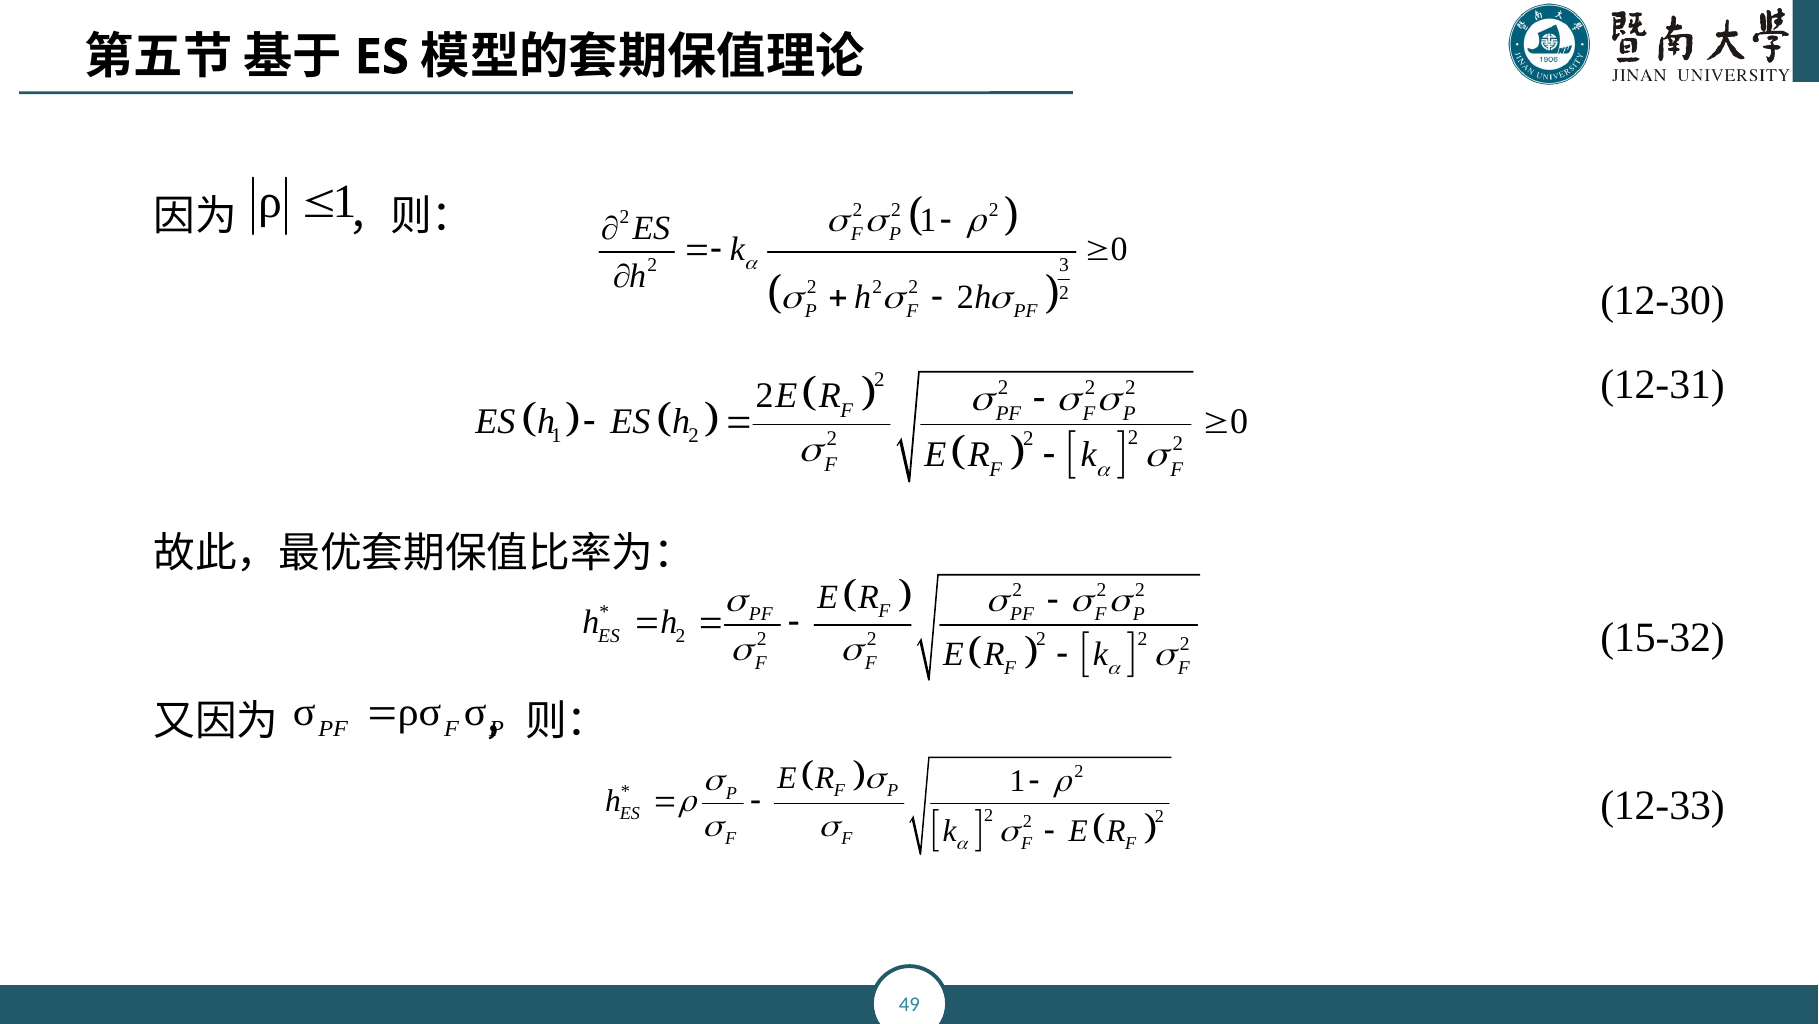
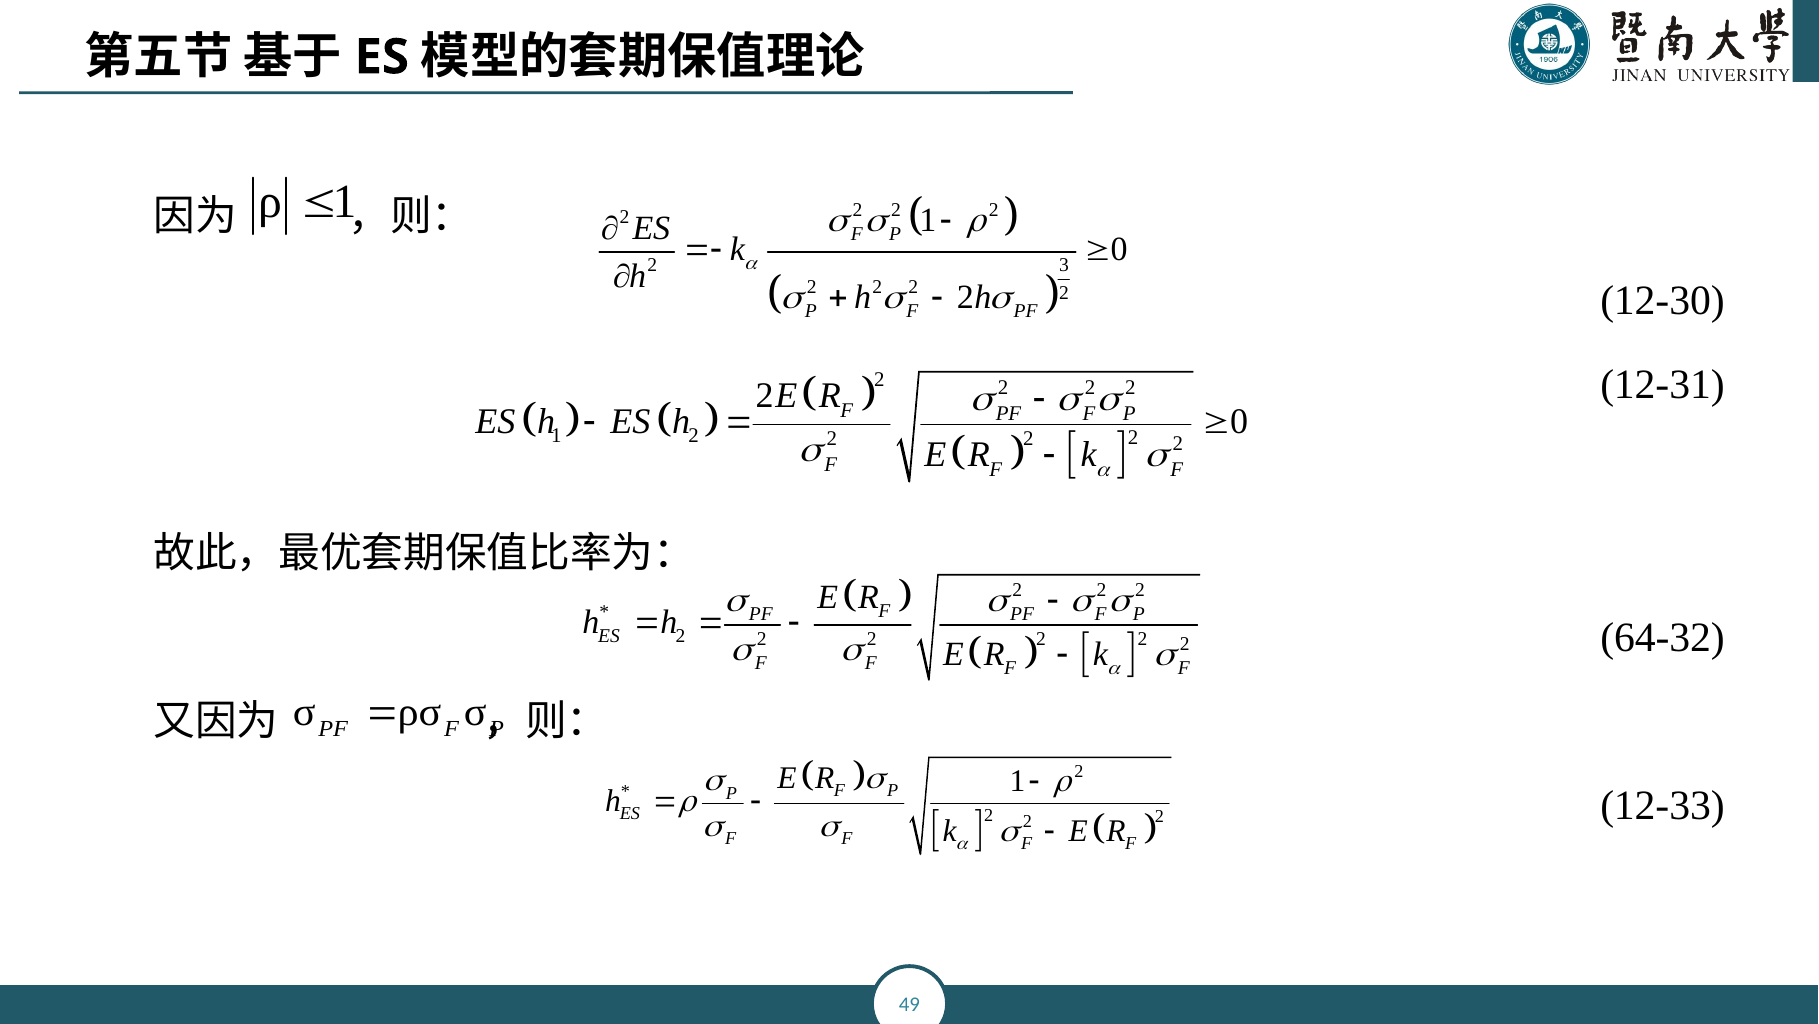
15-32: 15-32 -> 64-32
